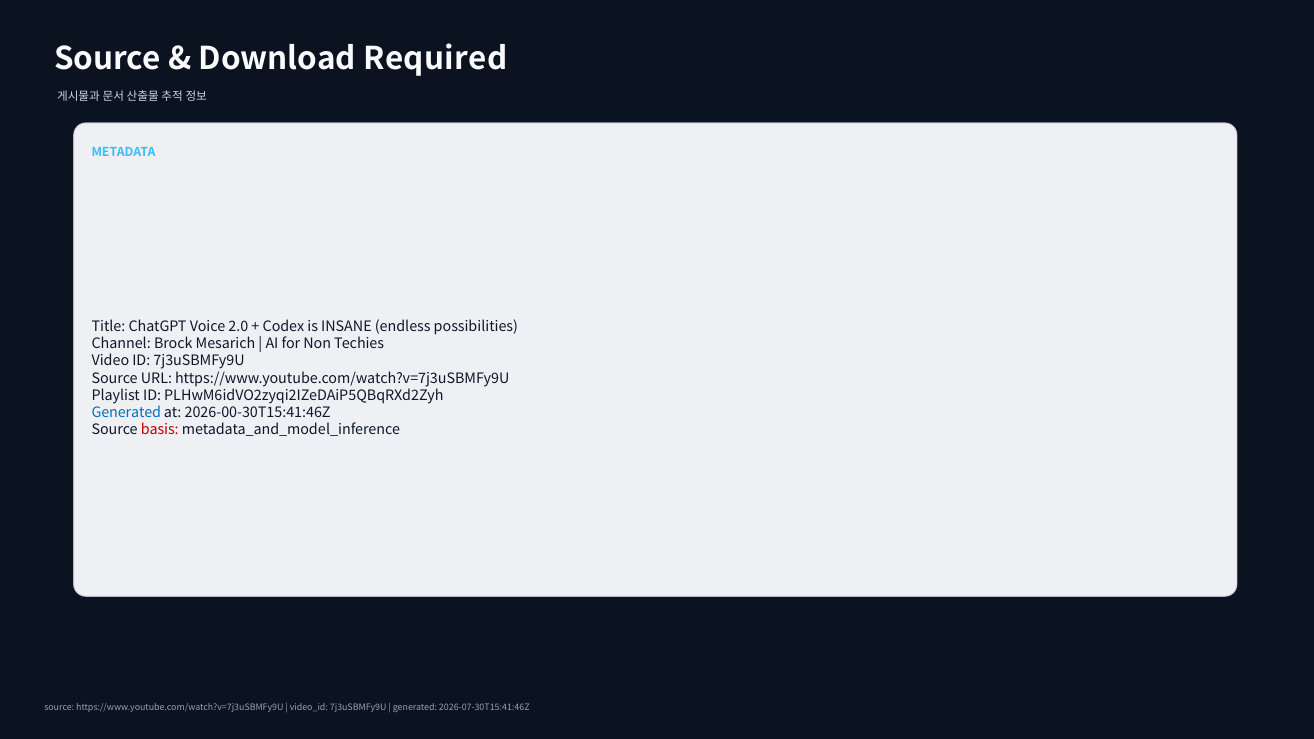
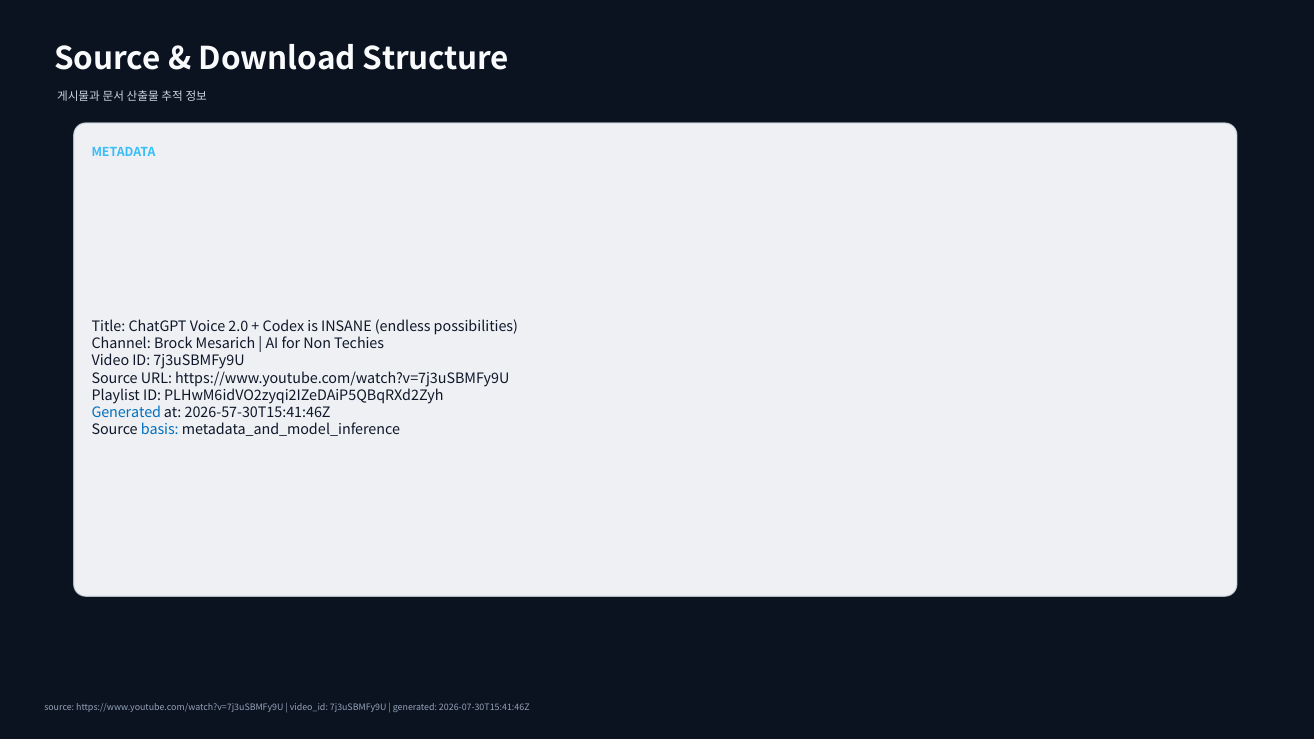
Required: Required -> Structure
2026-00-30T15:41:46Z: 2026-00-30T15:41:46Z -> 2026-57-30T15:41:46Z
basis colour: red -> blue
